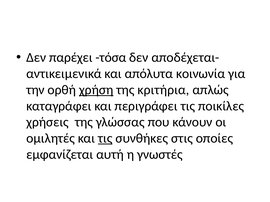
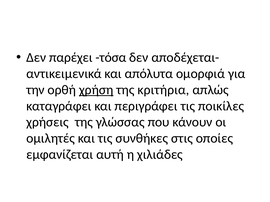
κοινωνία: κοινωνία -> ομορφιά
τις at (105, 139) underline: present -> none
γνωστές: γνωστές -> χιλιάδες
